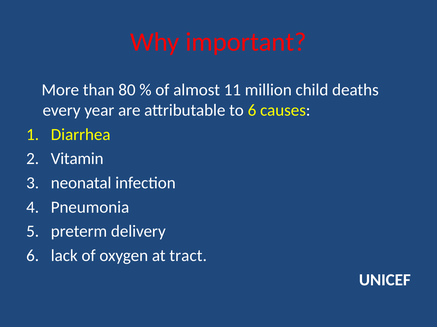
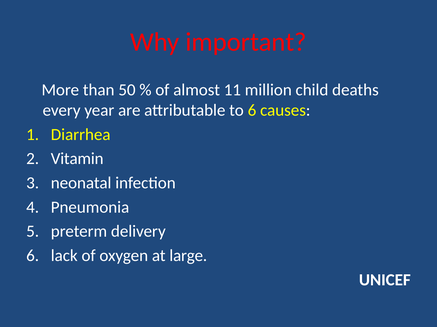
80: 80 -> 50
tract: tract -> large
